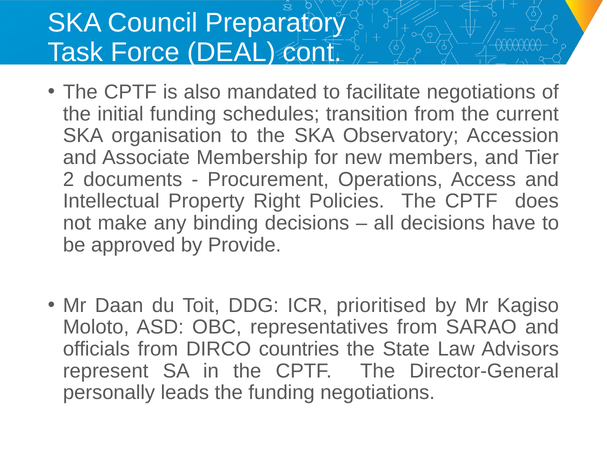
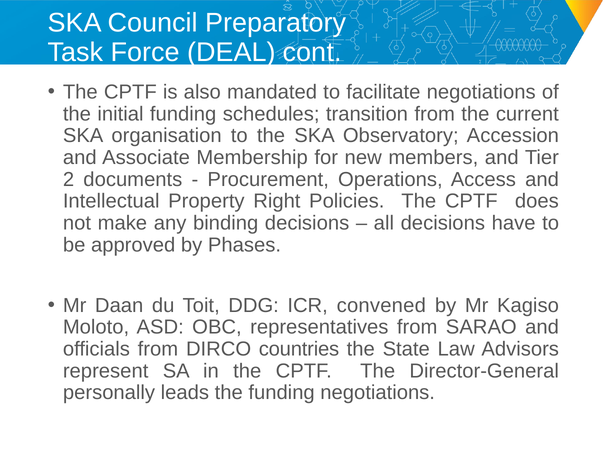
Provide: Provide -> Phases
prioritised: prioritised -> convened
